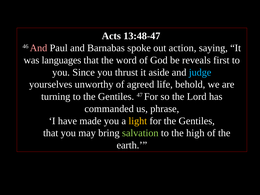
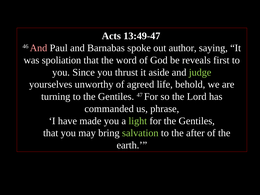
13:48-47: 13:48-47 -> 13:49-47
action: action -> author
languages: languages -> spoliation
judge colour: light blue -> light green
light colour: yellow -> light green
high: high -> after
